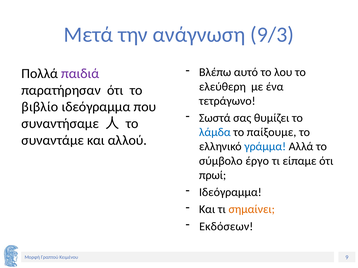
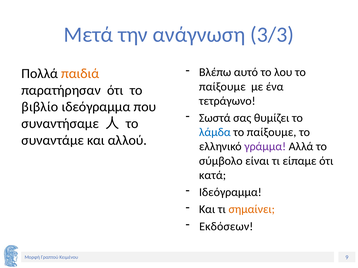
9/3: 9/3 -> 3/3
παιδιά colour: purple -> orange
ελεύθερη at (222, 87): ελεύθερη -> παίξουμε
γράμμα colour: blue -> purple
έργο: έργο -> είναι
πρωί: πρωί -> κατά
